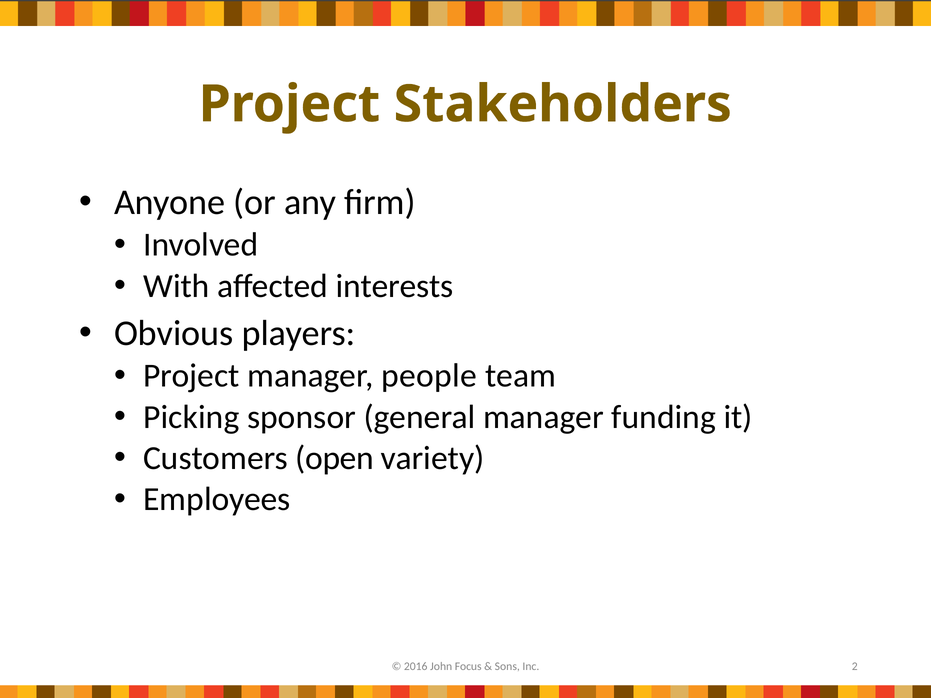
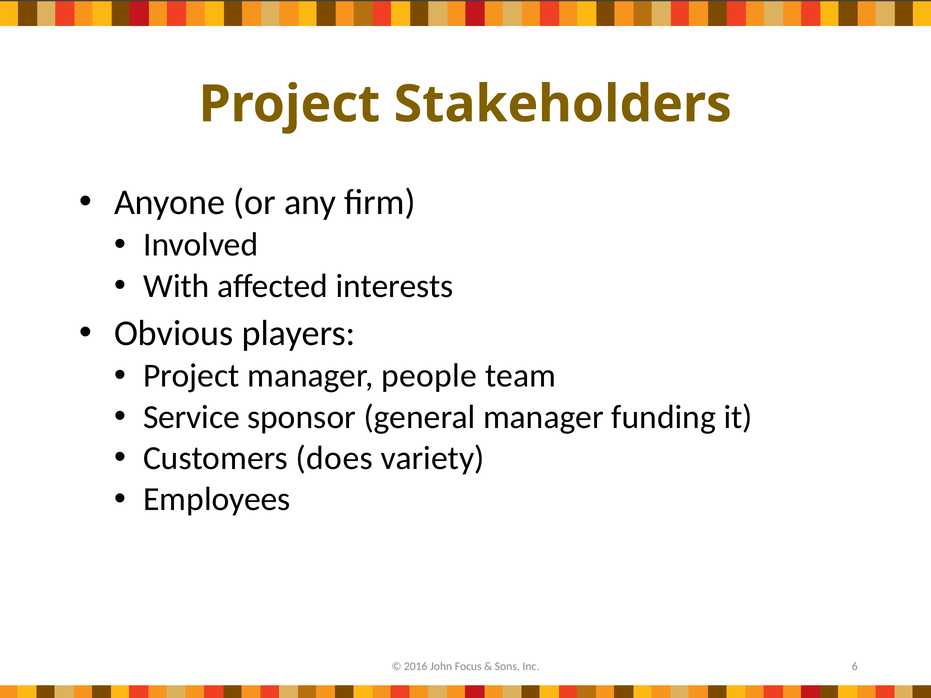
Picking: Picking -> Service
open: open -> does
2: 2 -> 6
